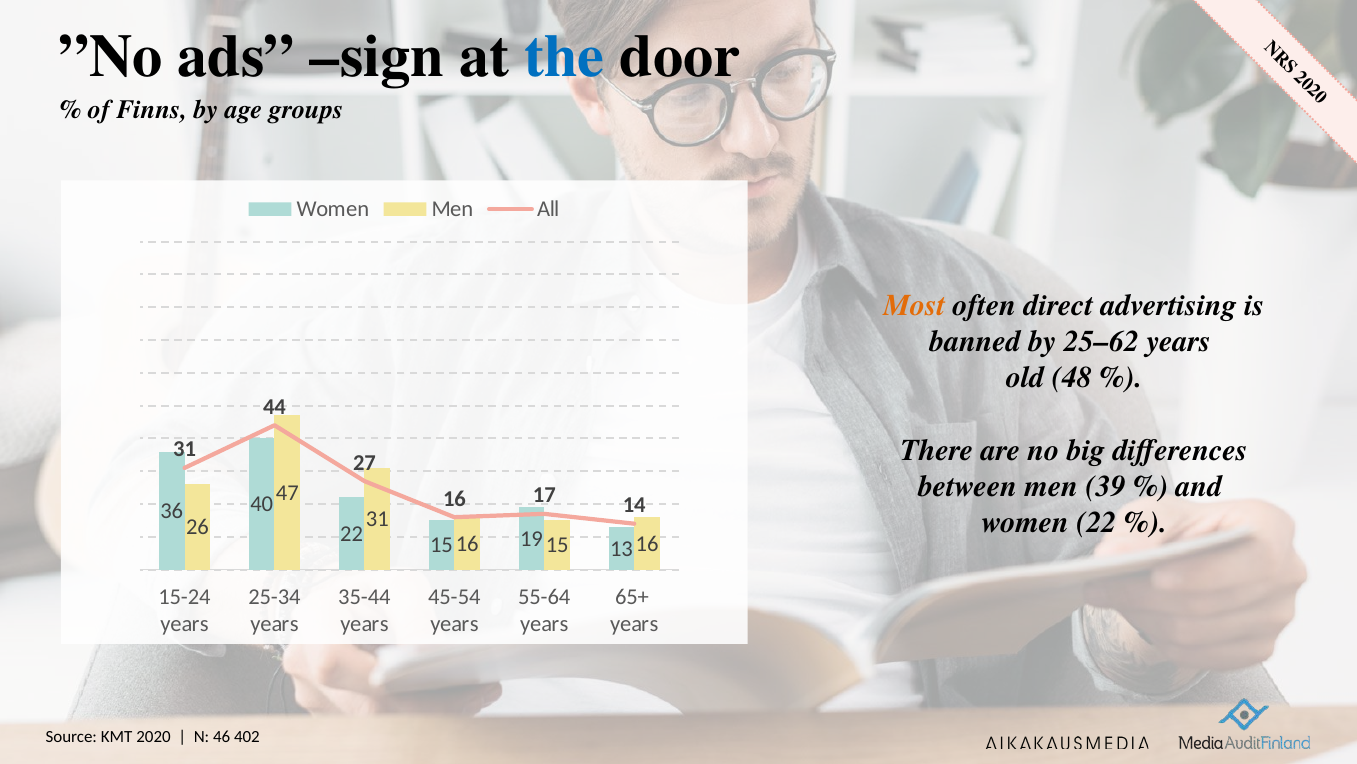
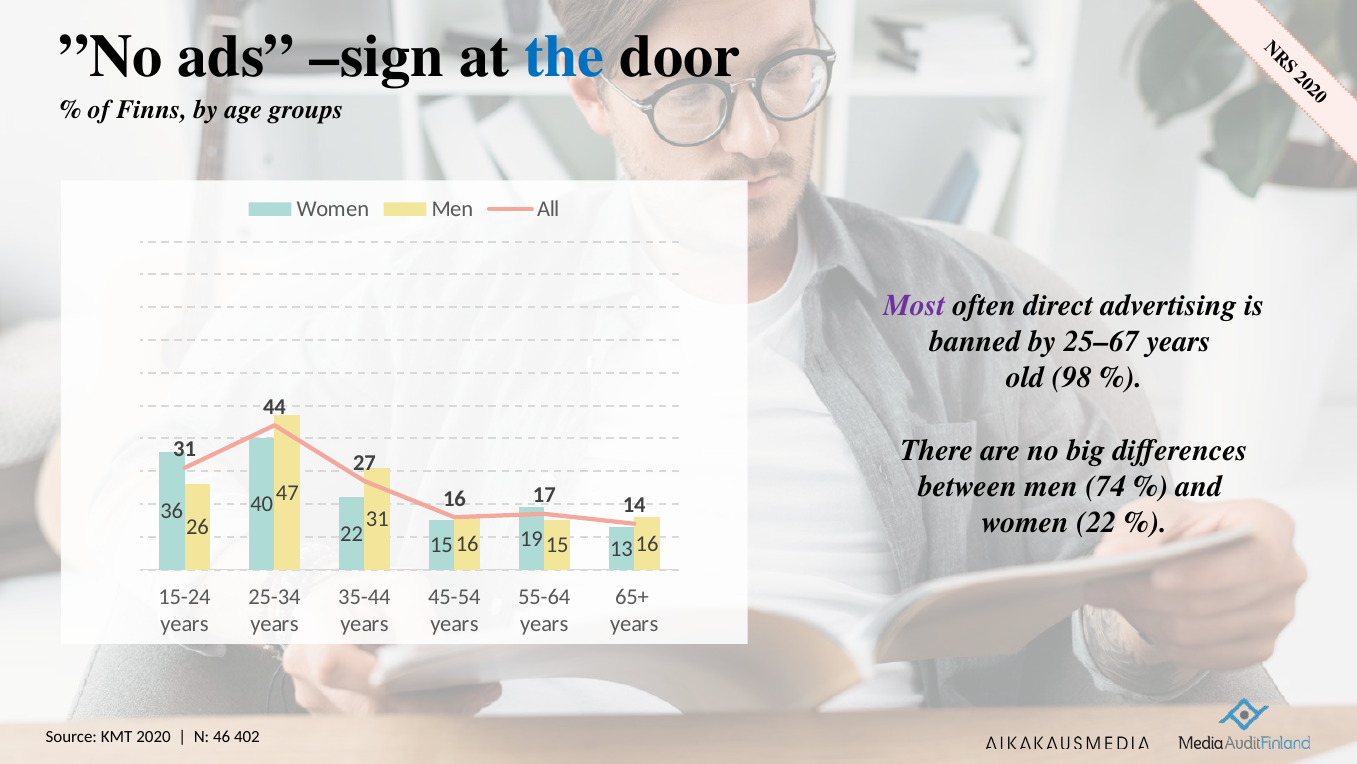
Most colour: orange -> purple
25–62: 25–62 -> 25–67
48: 48 -> 98
39: 39 -> 74
